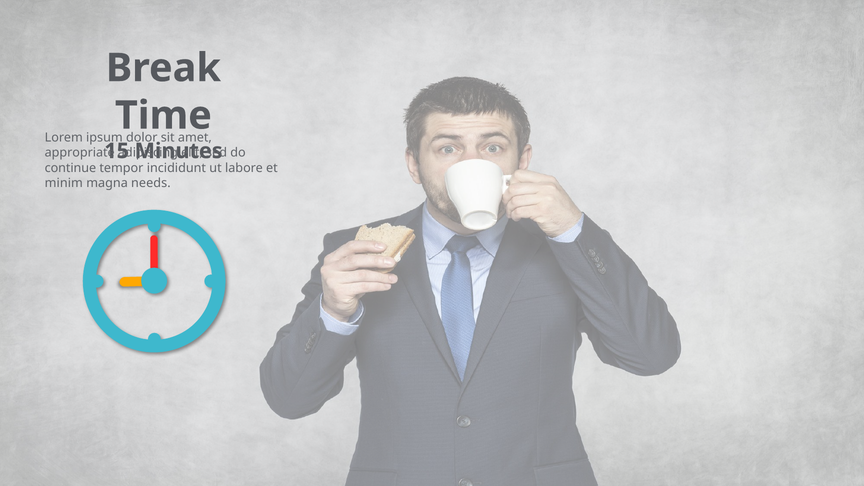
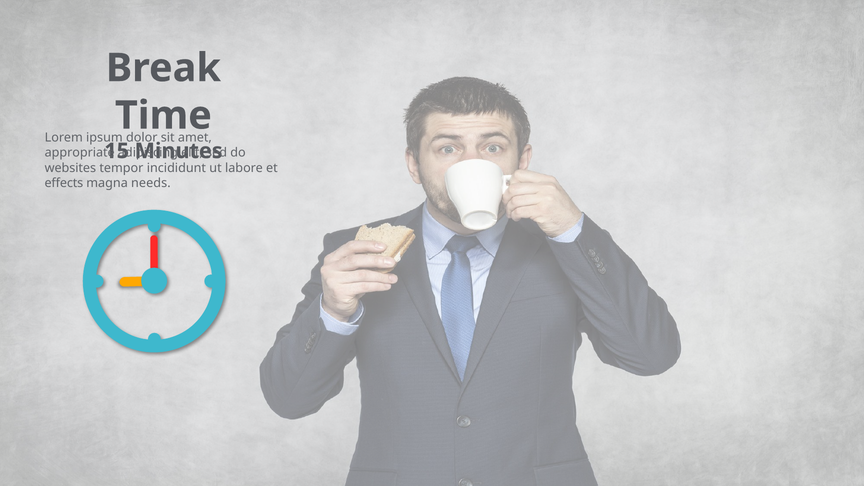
continue: continue -> websites
minim: minim -> effects
